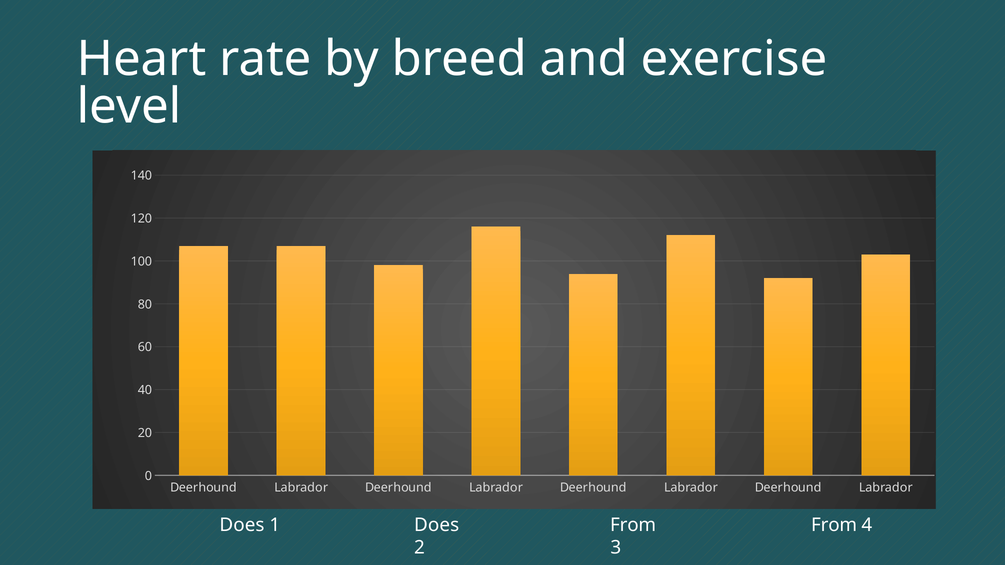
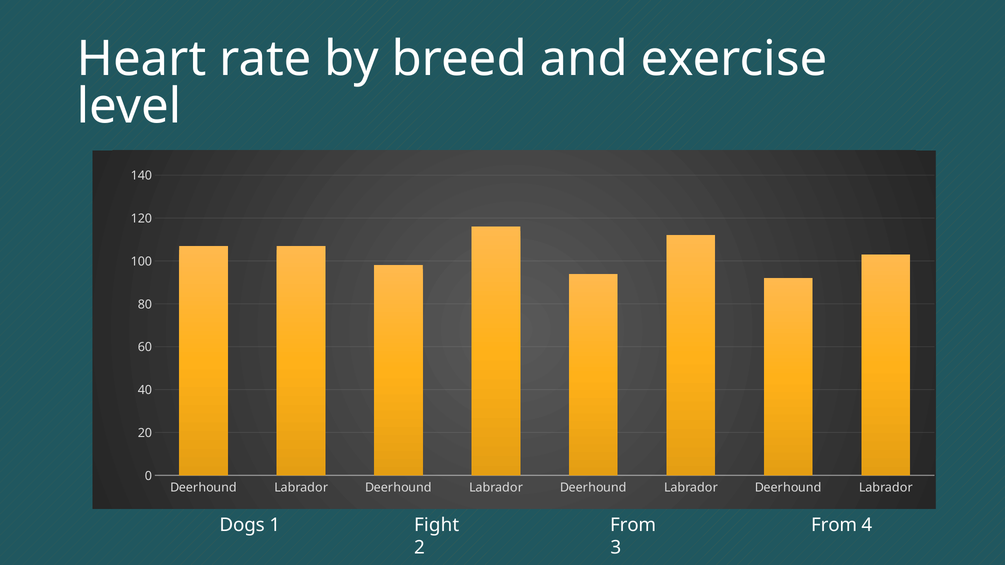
Does at (242, 525): Does -> Dogs
1 Does: Does -> Fight
